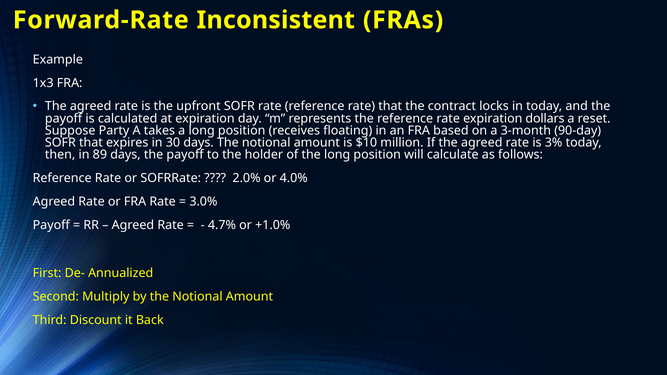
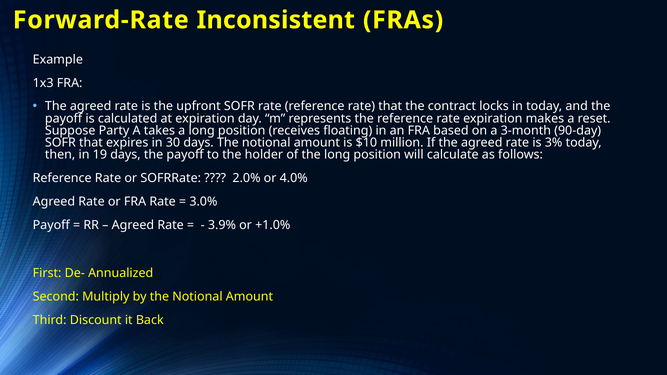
dollars: dollars -> makes
89: 89 -> 19
4.7%: 4.7% -> 3.9%
